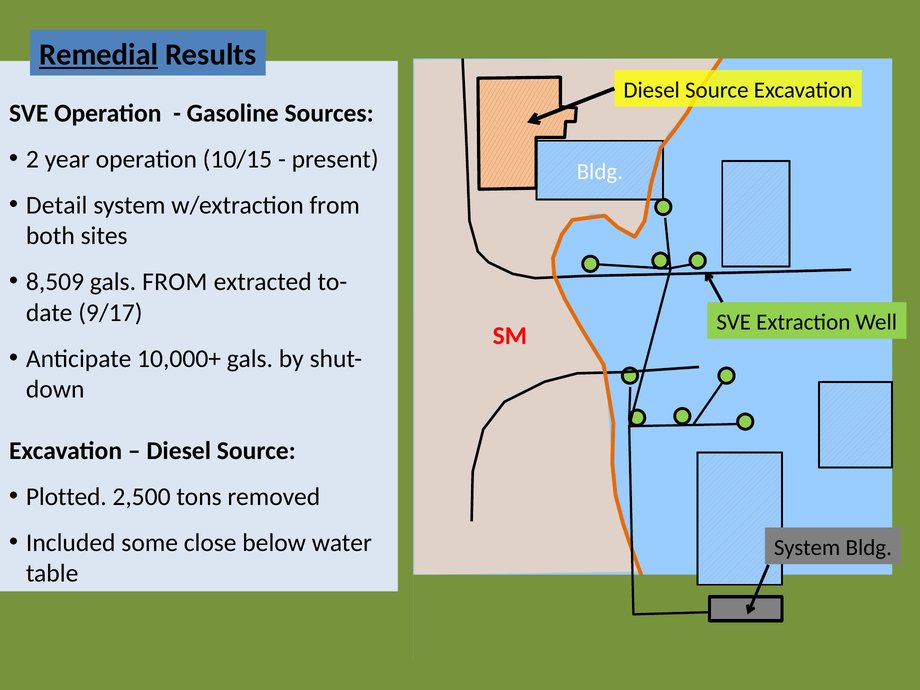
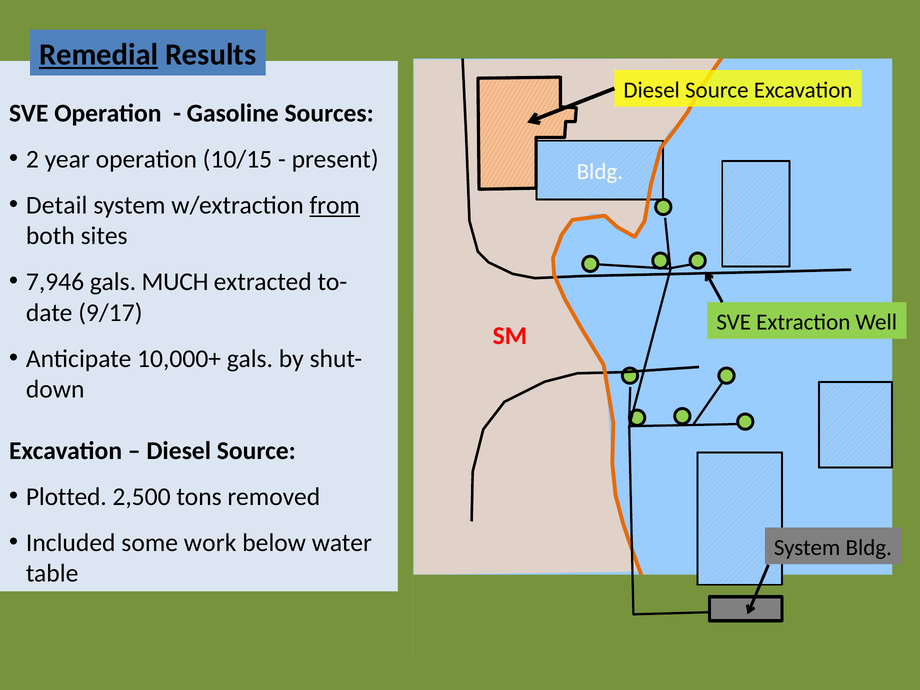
from at (335, 205) underline: none -> present
8,509: 8,509 -> 7,946
gals FROM: FROM -> MUCH
close: close -> work
